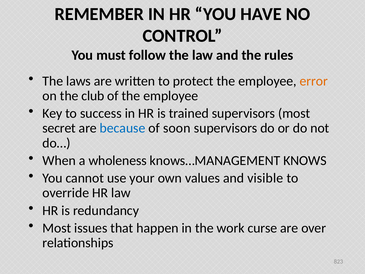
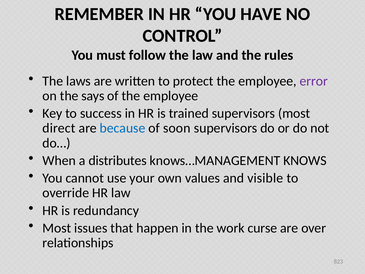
error colour: orange -> purple
club: club -> says
secret: secret -> direct
wholeness: wholeness -> distributes
